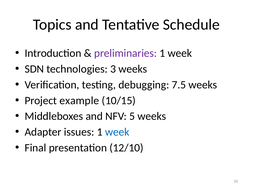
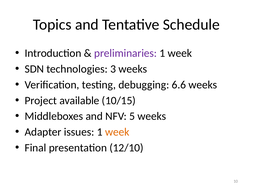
7.5: 7.5 -> 6.6
example: example -> available
week at (117, 132) colour: blue -> orange
